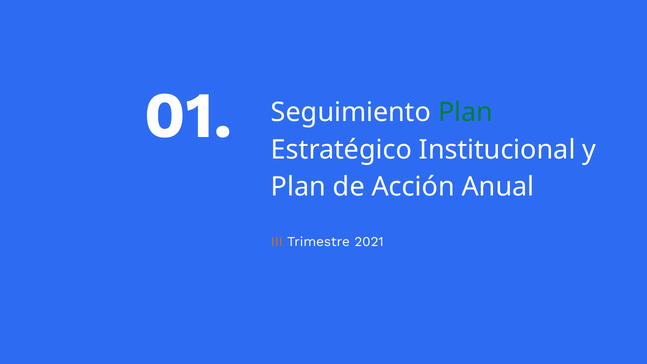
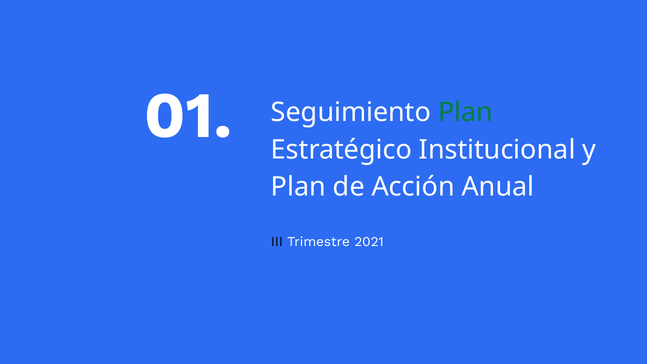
III colour: orange -> black
